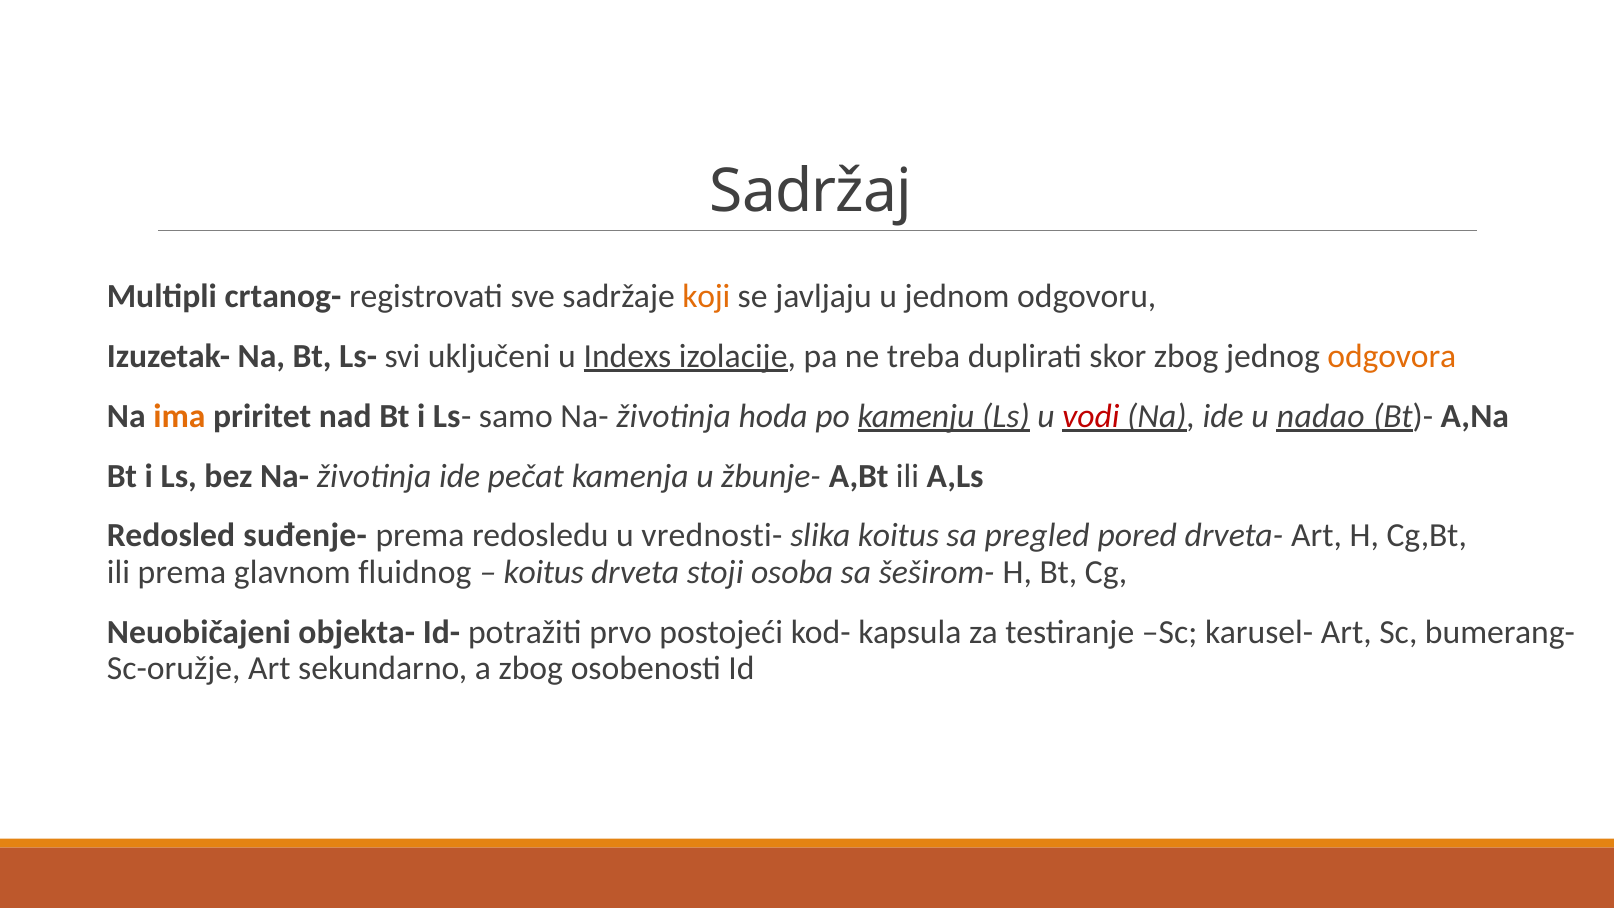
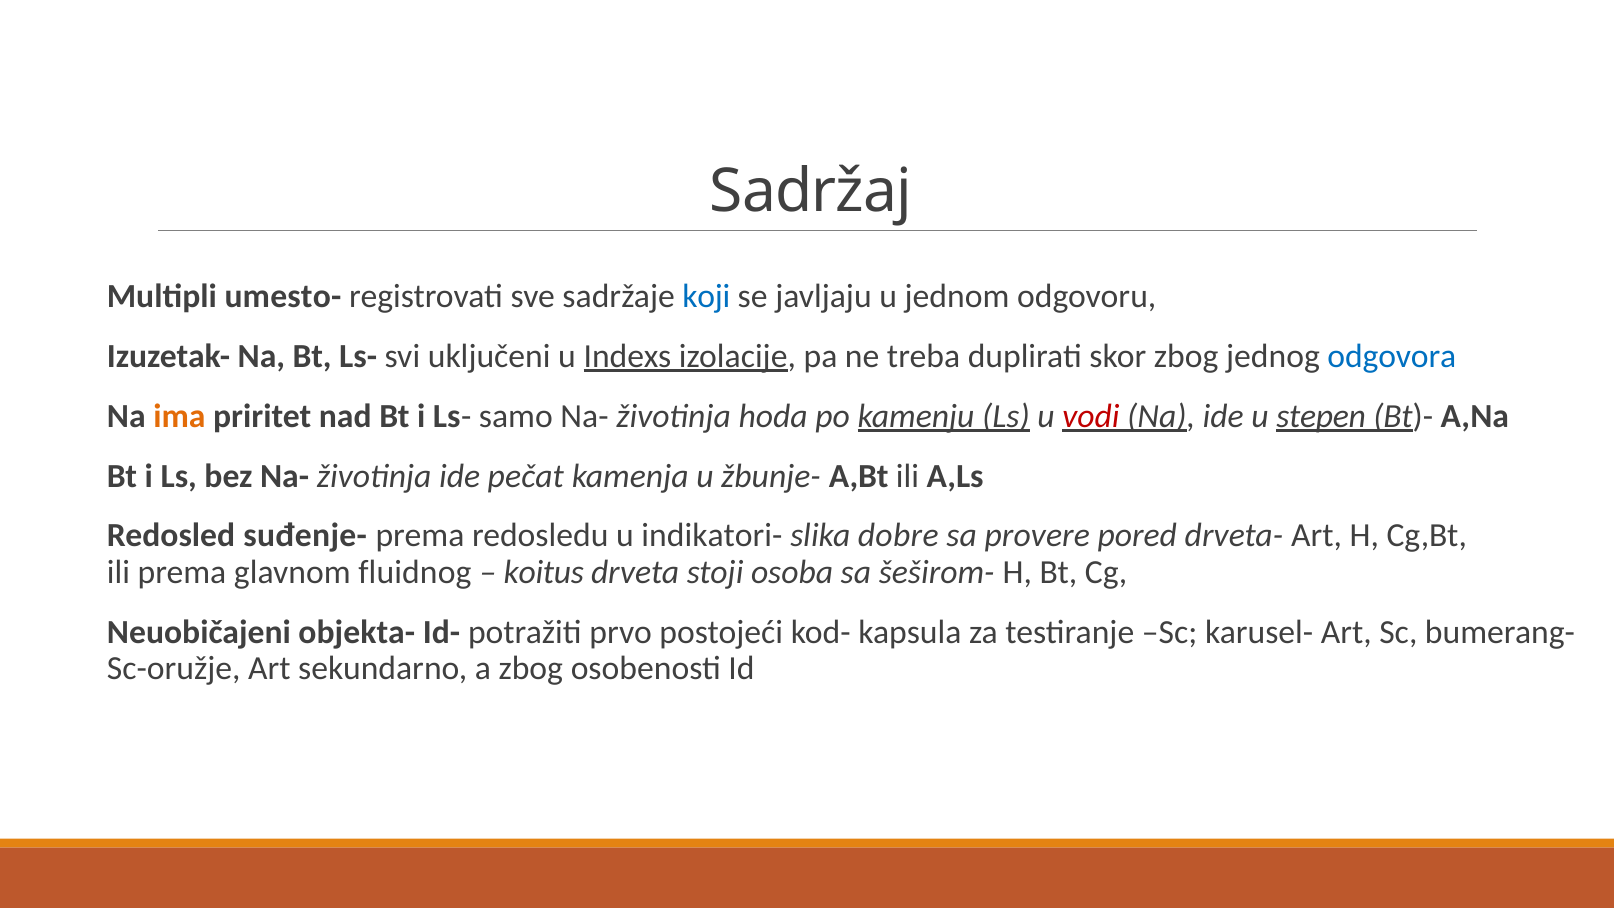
crtanog-: crtanog- -> umesto-
koji colour: orange -> blue
odgovora colour: orange -> blue
nadao: nadao -> stepen
vrednosti-: vrednosti- -> indikatori-
slika koitus: koitus -> dobre
pregled: pregled -> provere
